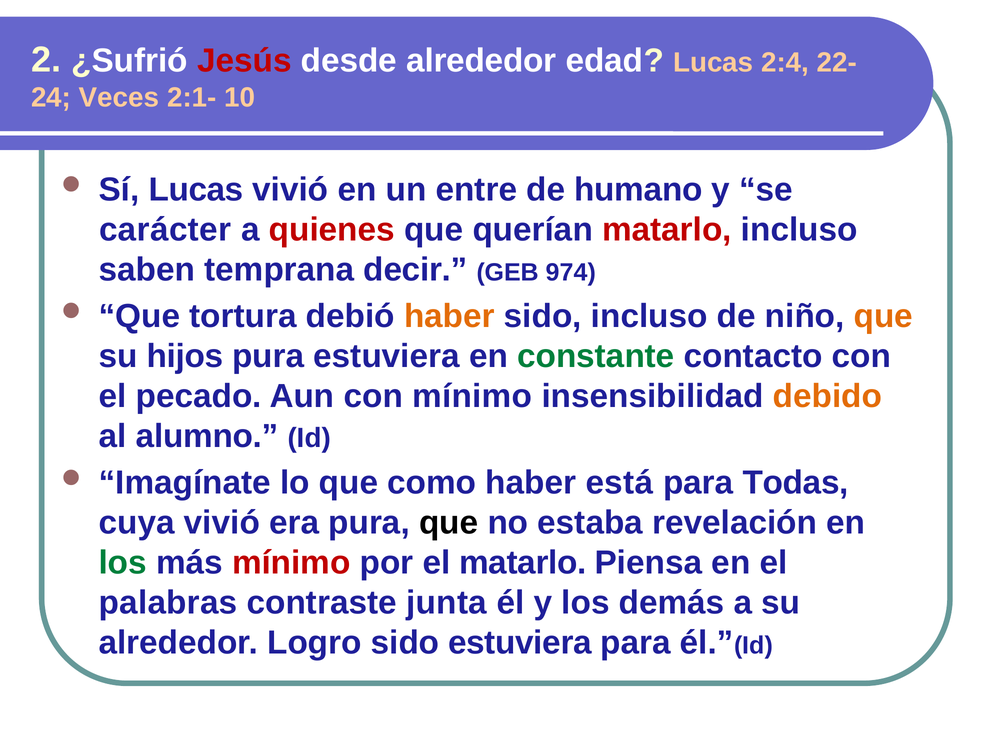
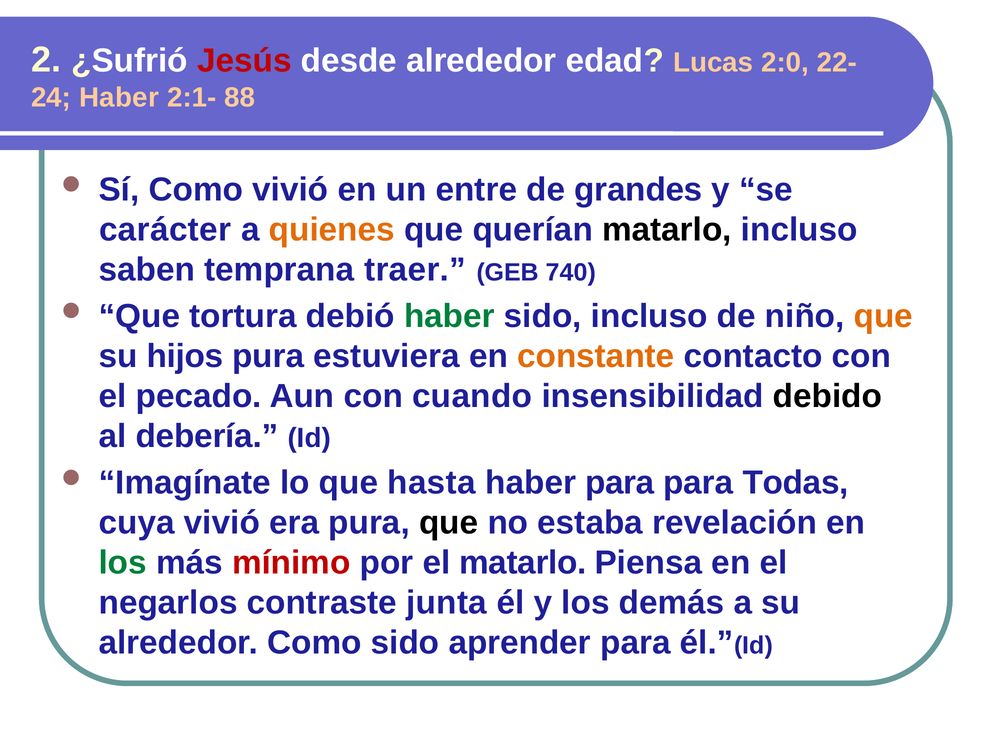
2:4: 2:4 -> 2:0
Veces at (119, 98): Veces -> Haber
10: 10 -> 88
Sí Lucas: Lucas -> Como
humano: humano -> grandes
quienes colour: red -> orange
matarlo at (667, 230) colour: red -> black
decir: decir -> traer
974: 974 -> 740
haber at (449, 316) colour: orange -> green
constante colour: green -> orange
con mínimo: mínimo -> cuando
debido colour: orange -> black
alumno: alumno -> debería
como: como -> hasta
haber está: está -> para
palabras: palabras -> negarlos
alrededor Logro: Logro -> Como
sido estuviera: estuviera -> aprender
